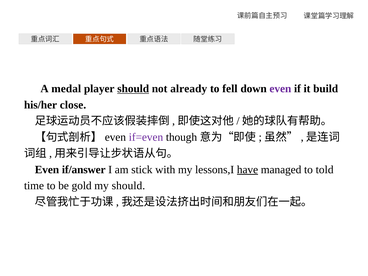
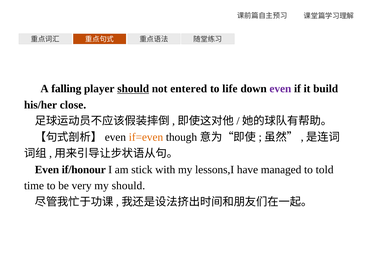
medal: medal -> falling
already: already -> entered
fell: fell -> life
if=even colour: purple -> orange
if/answer: if/answer -> if/honour
have underline: present -> none
gold: gold -> very
